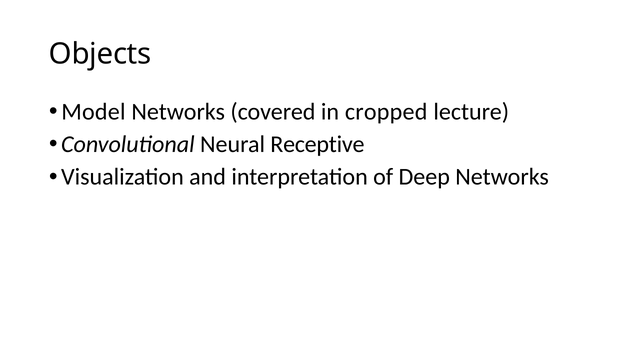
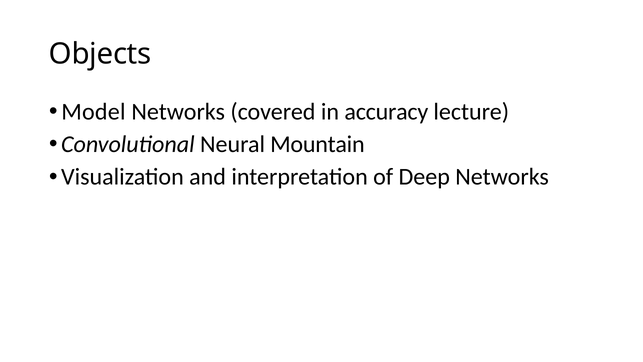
cropped: cropped -> accuracy
Receptive: Receptive -> Mountain
